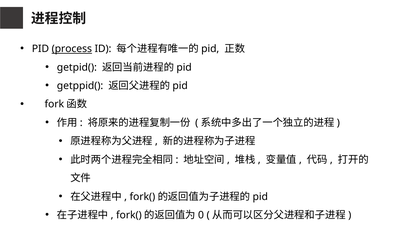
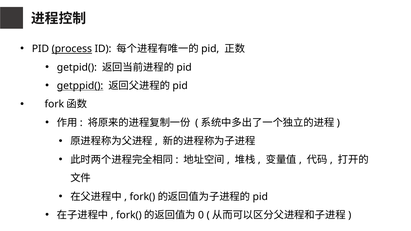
getppid( underline: none -> present
